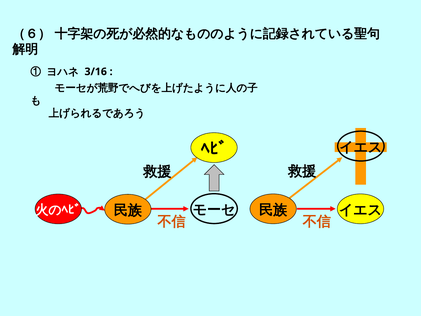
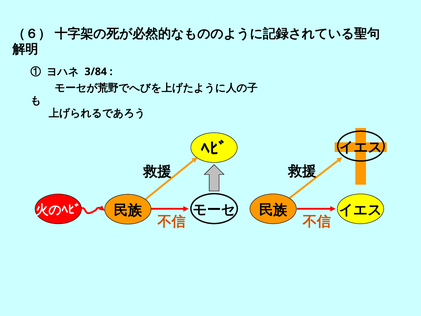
3/16: 3/16 -> 3/84
